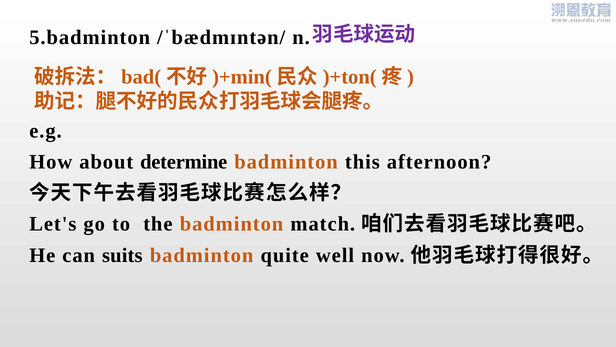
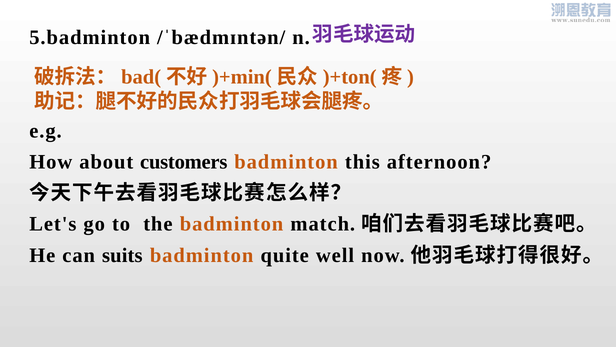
determine: determine -> customers
